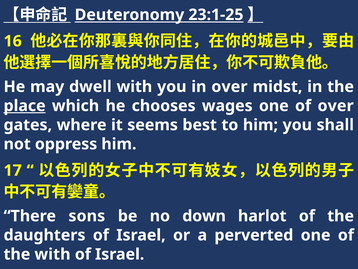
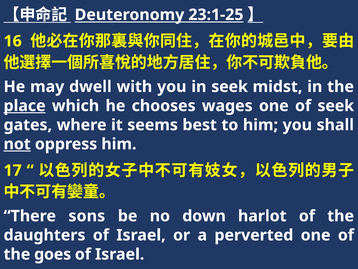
in over: over -> seek
of over: over -> seek
not underline: none -> present
the with: with -> goes
